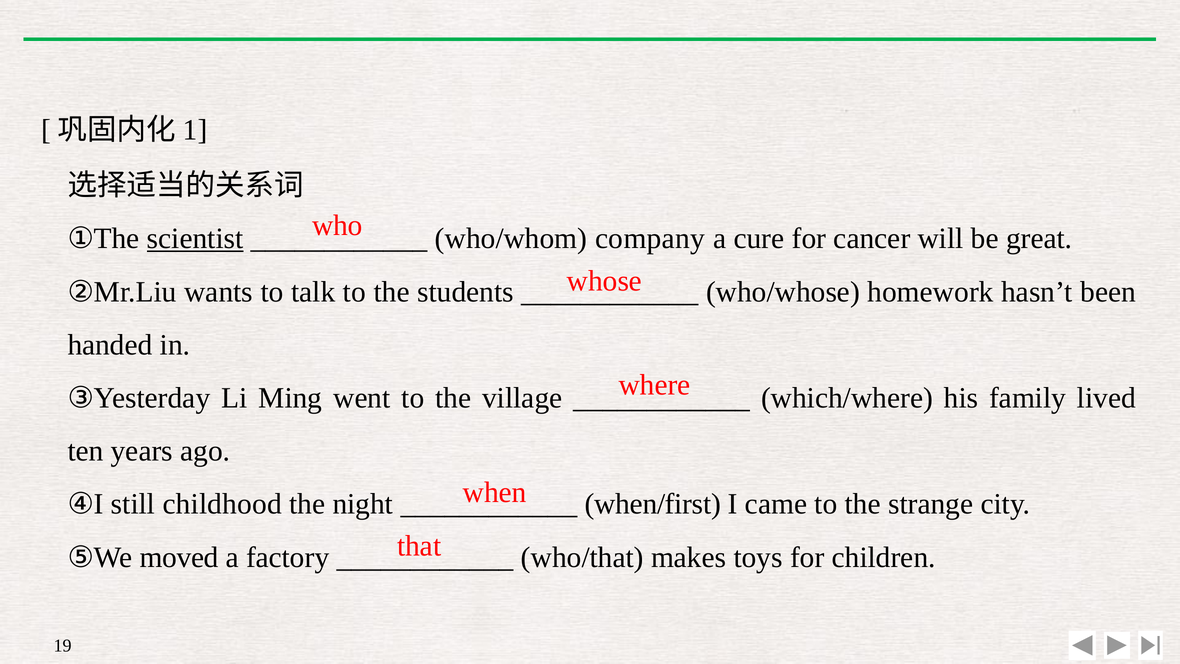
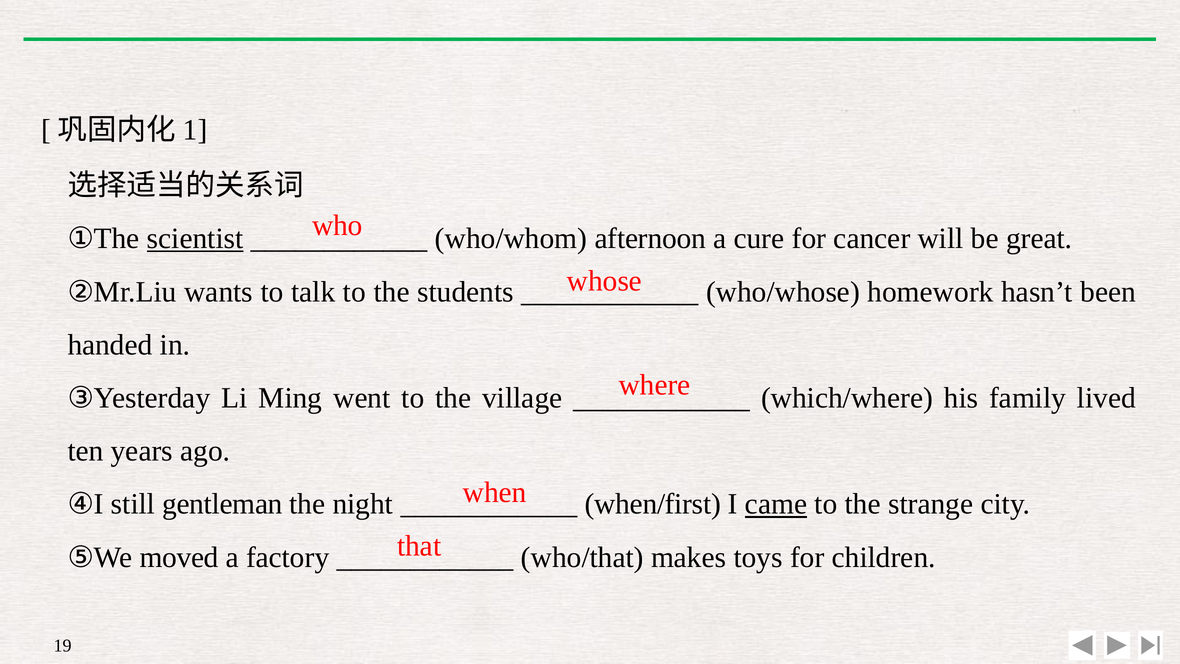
company: company -> afternoon
childhood: childhood -> gentleman
came underline: none -> present
